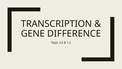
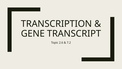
DIFFERENCE: DIFFERENCE -> TRANSCRIPT
